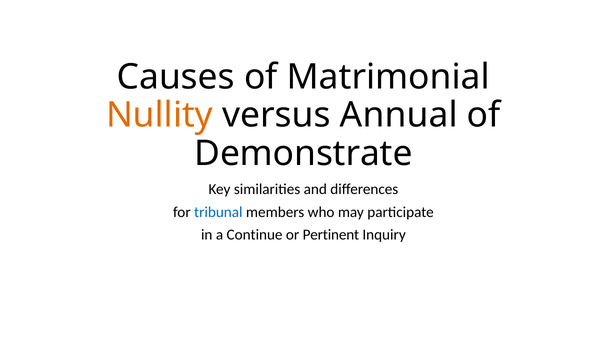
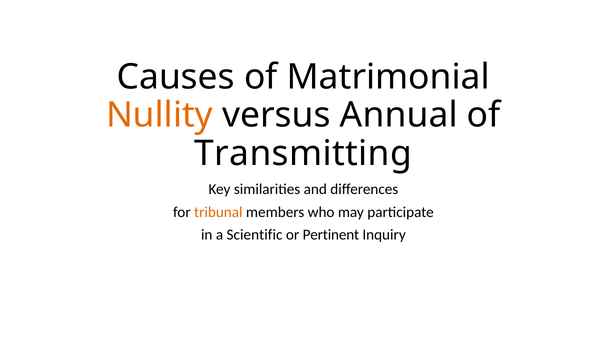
Demonstrate: Demonstrate -> Transmitting
tribunal colour: blue -> orange
Continue: Continue -> Scientific
